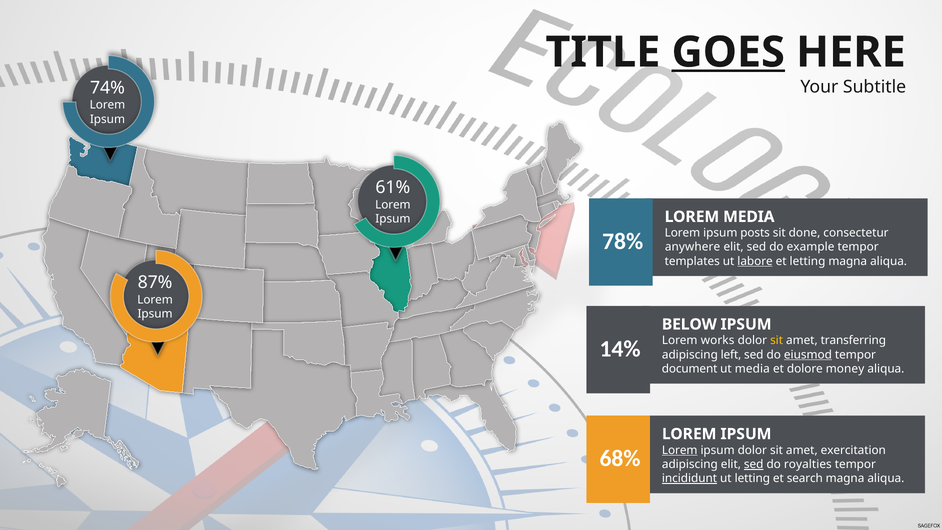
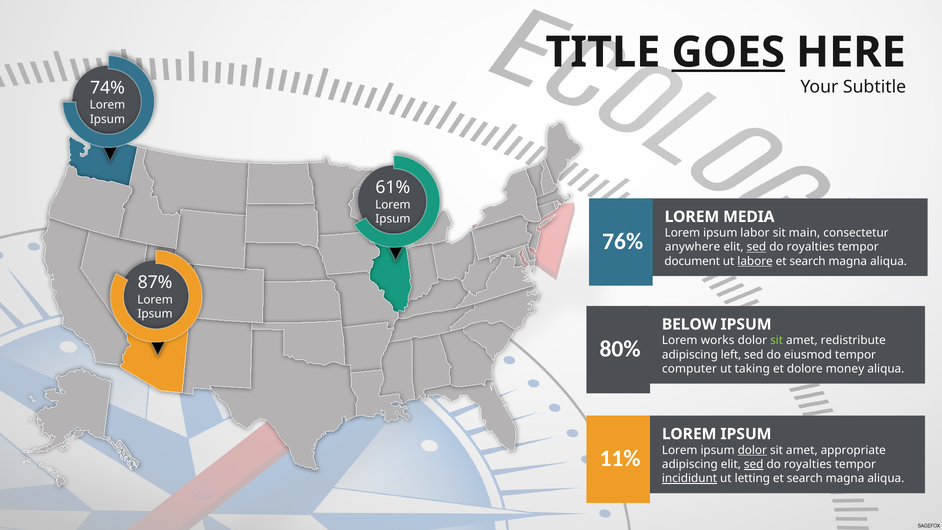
posts: posts -> labor
done: done -> main
78%: 78% -> 76%
sed at (756, 247) underline: none -> present
example at (811, 247): example -> royalties
templates: templates -> document
letting at (807, 261): letting -> search
sit at (777, 340) colour: yellow -> light green
transferring: transferring -> redistribute
14%: 14% -> 80%
eiusmod underline: present -> none
document: document -> computer
ut media: media -> taking
Lorem at (680, 450) underline: present -> none
dolor at (752, 450) underline: none -> present
exercitation: exercitation -> appropriate
68%: 68% -> 11%
